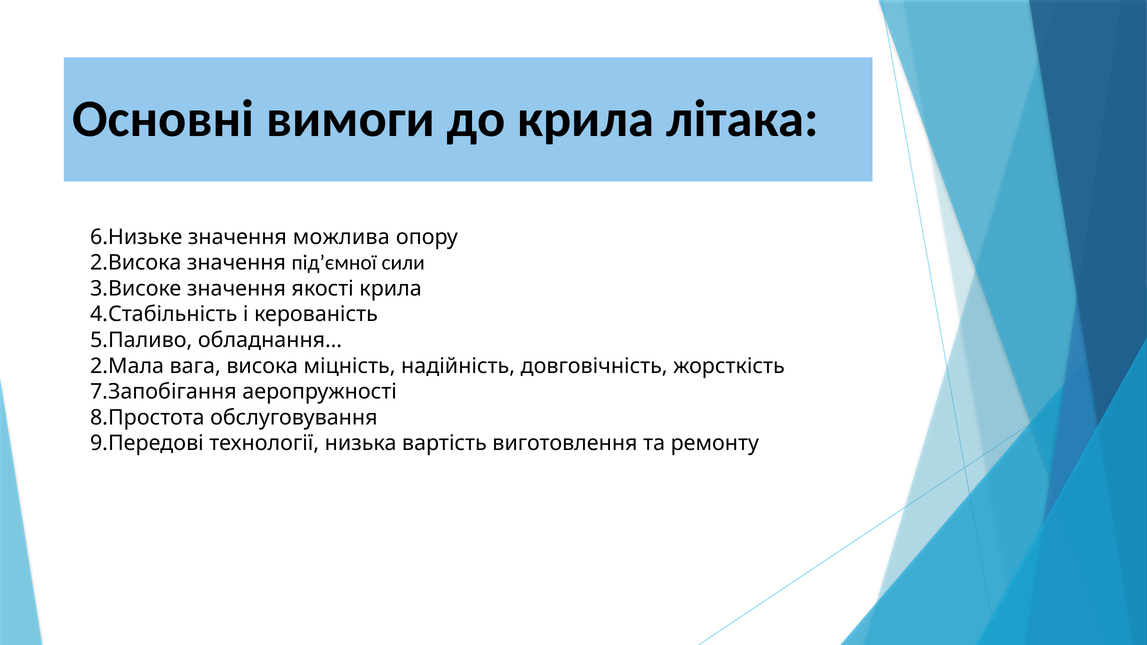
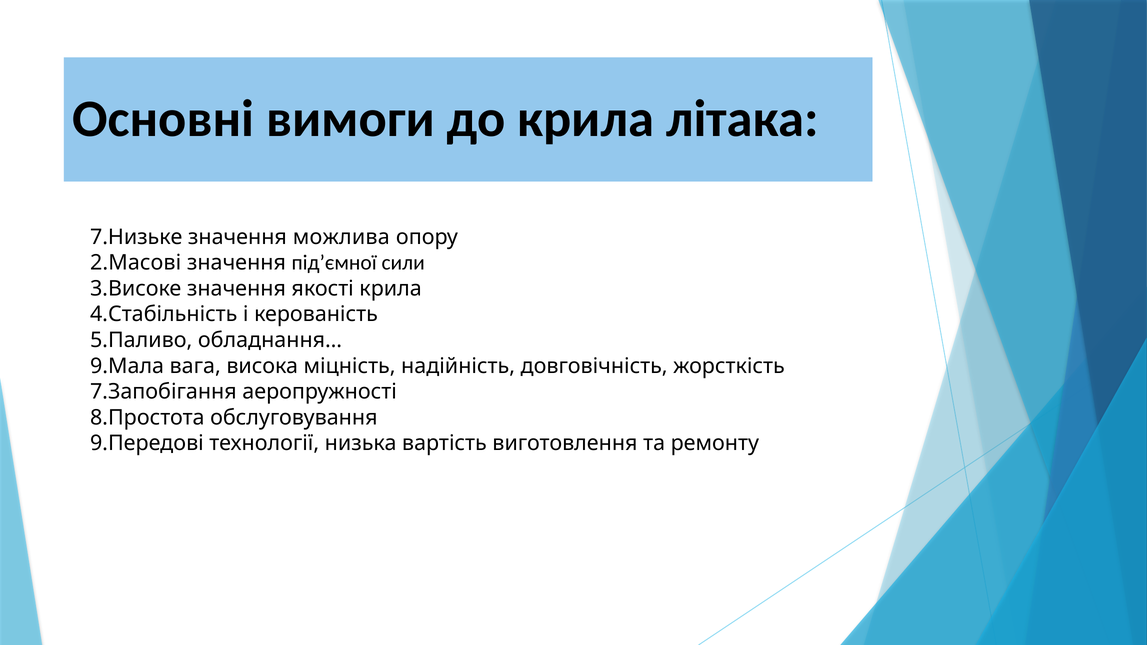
6.Низьке: 6.Низьке -> 7.Низьке
2.Висока: 2.Висока -> 2.Масові
2.Мала: 2.Мала -> 9.Мала
